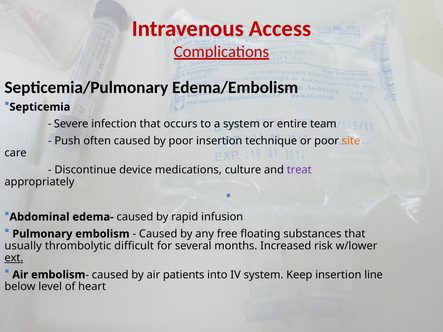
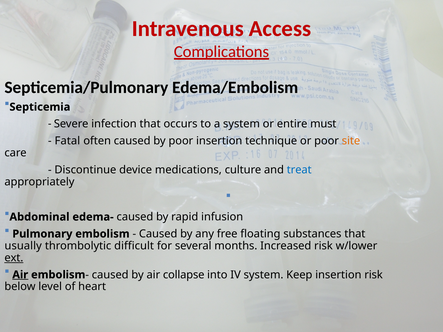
team: team -> must
Push: Push -> Fatal
treat colour: purple -> blue
Air at (20, 275) underline: none -> present
patients: patients -> collapse
insertion line: line -> risk
